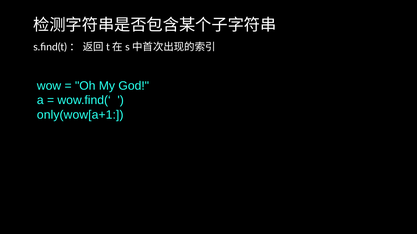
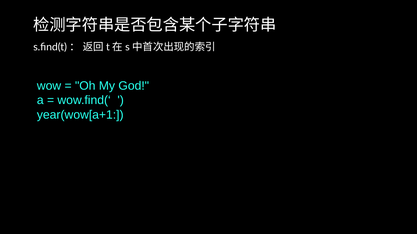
only(wow[a+1: only(wow[a+1 -> year(wow[a+1
